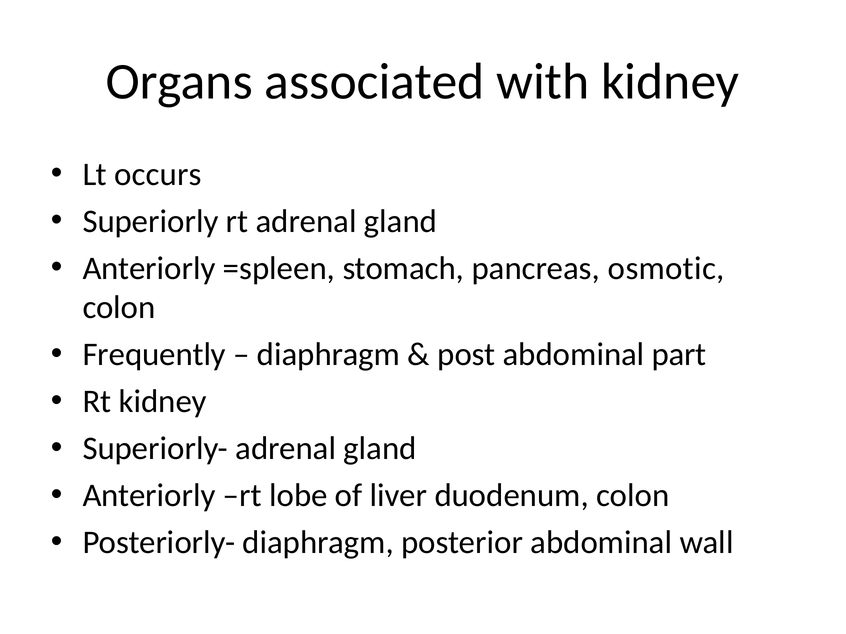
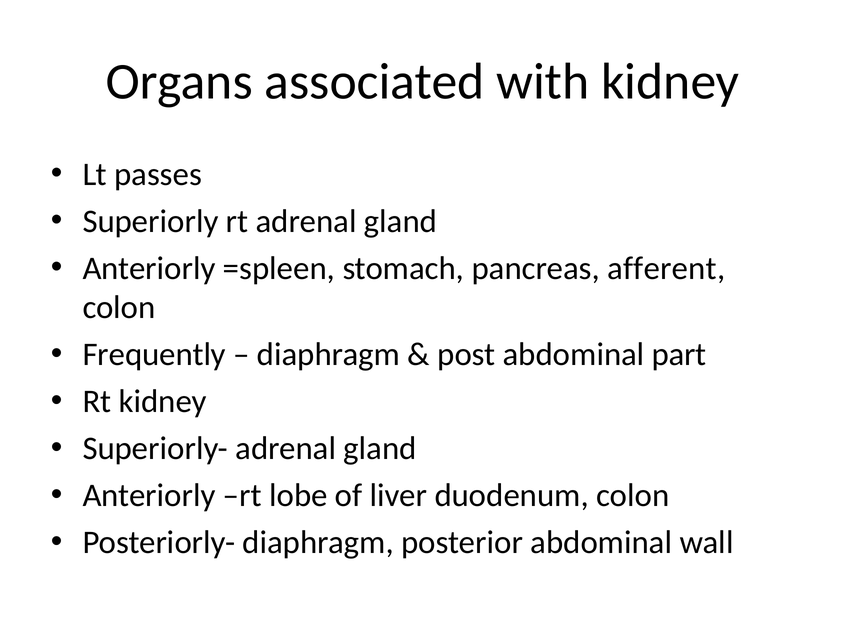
occurs: occurs -> passes
osmotic: osmotic -> afferent
